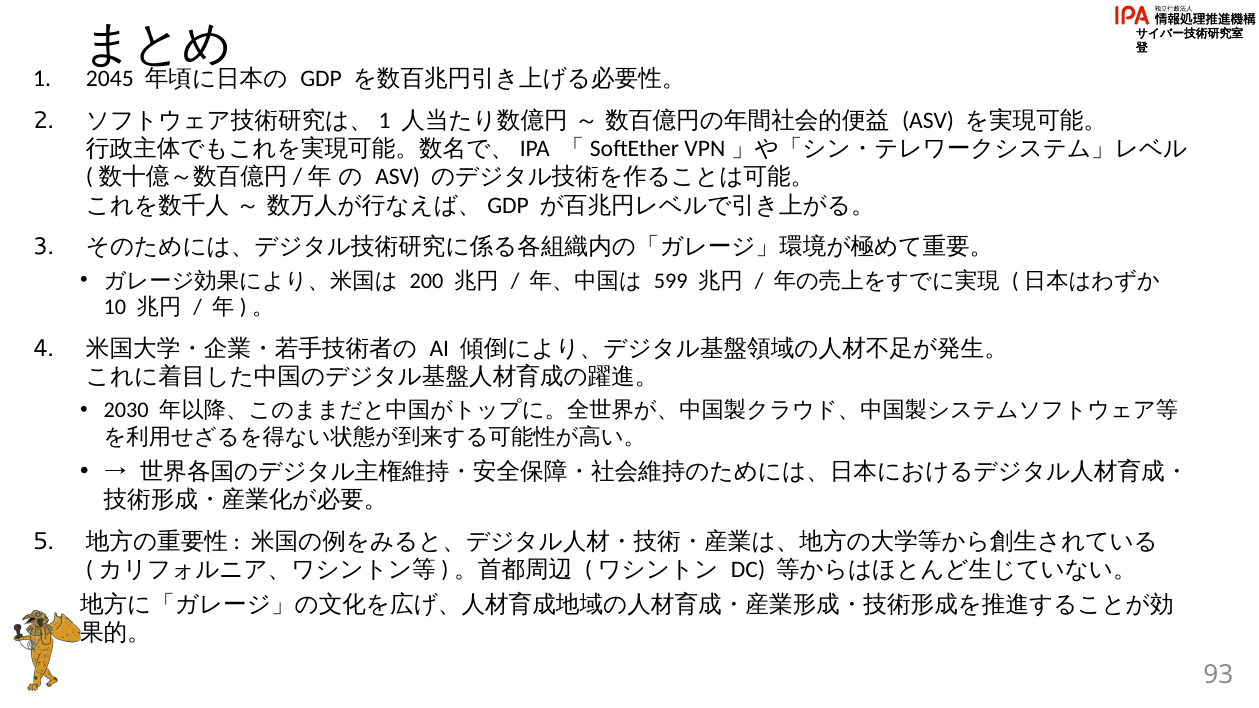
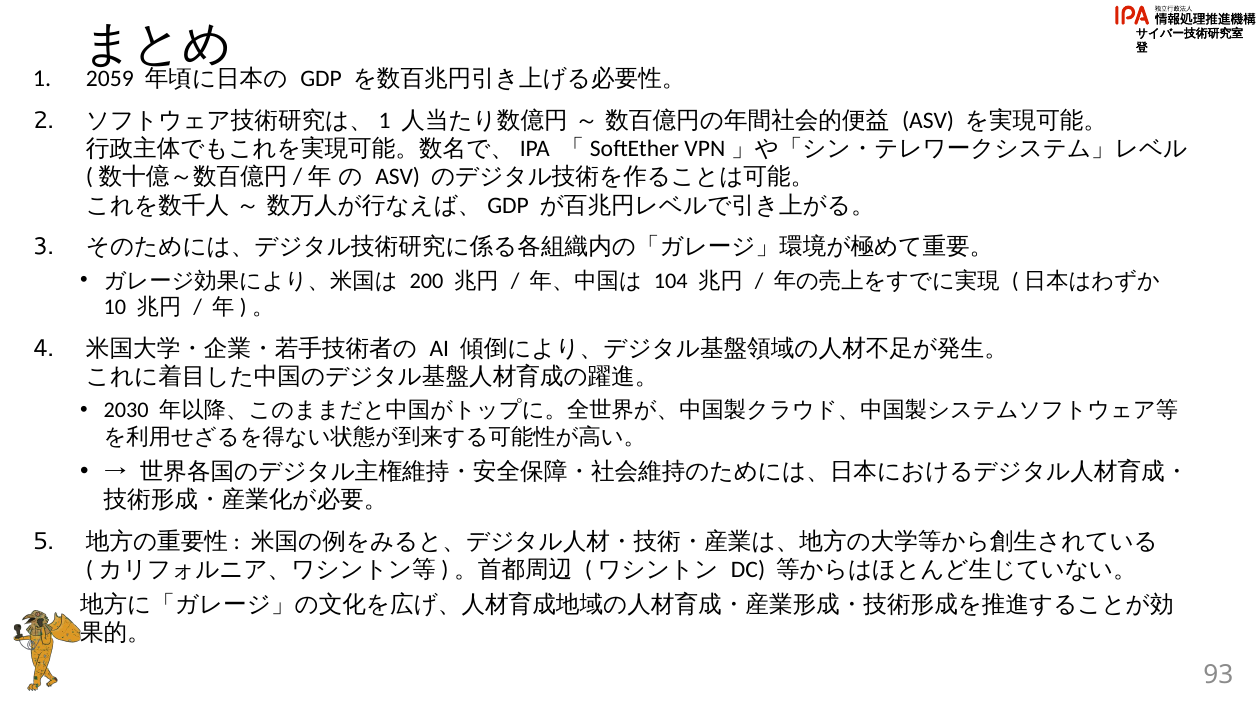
2045: 2045 -> 2059
599: 599 -> 104
